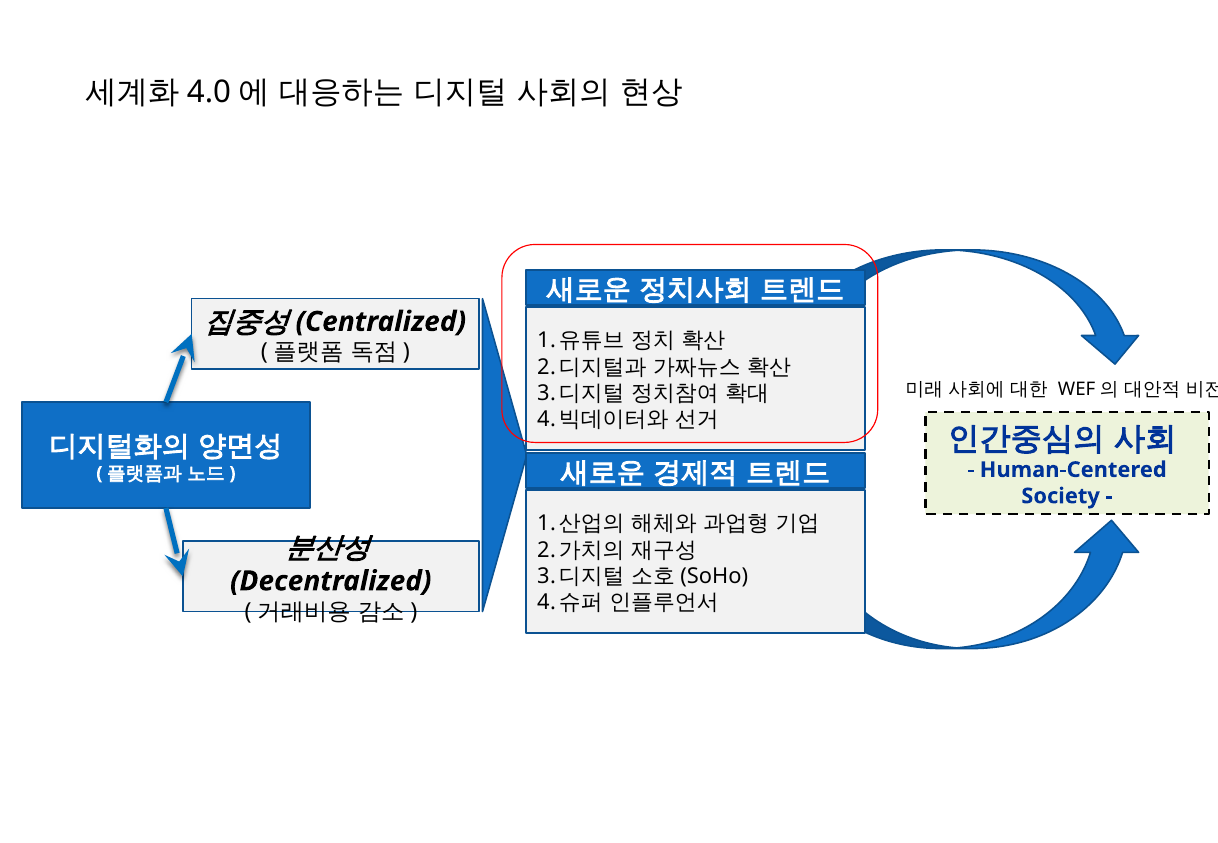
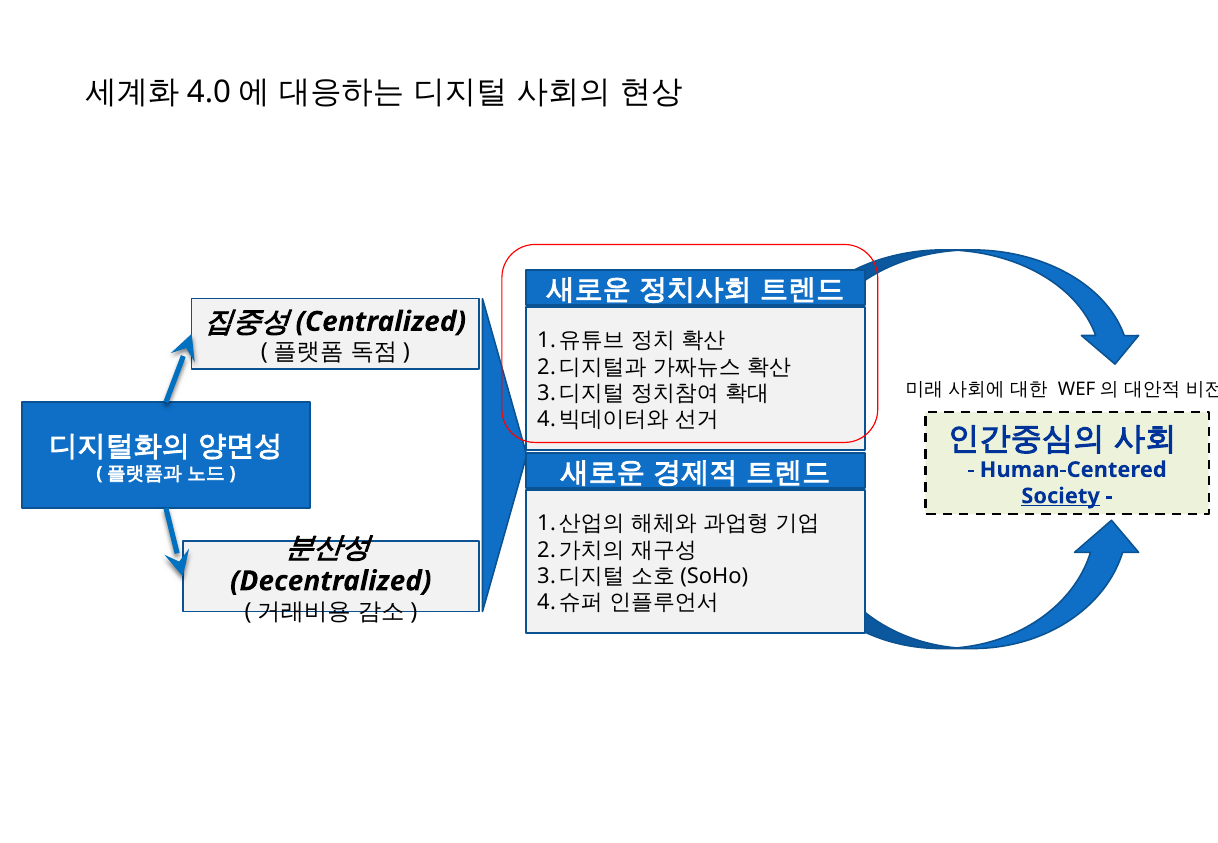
Society underline: none -> present
